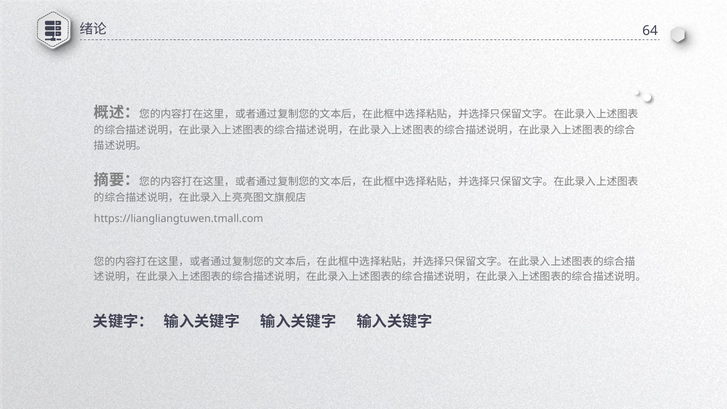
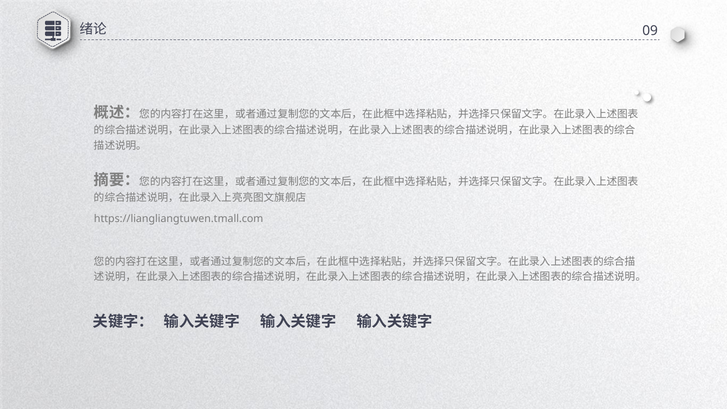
64: 64 -> 09
